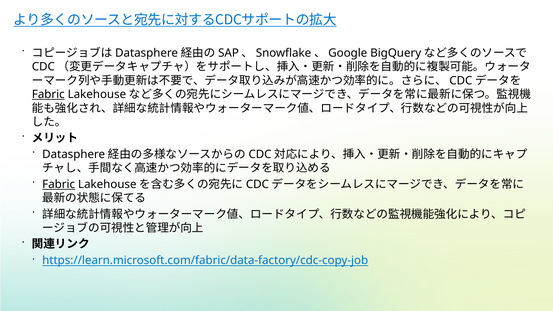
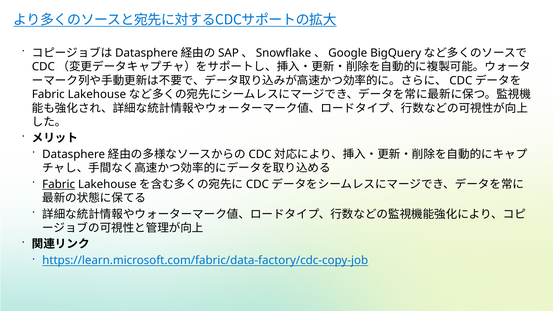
Fabric at (48, 94) underline: present -> none
